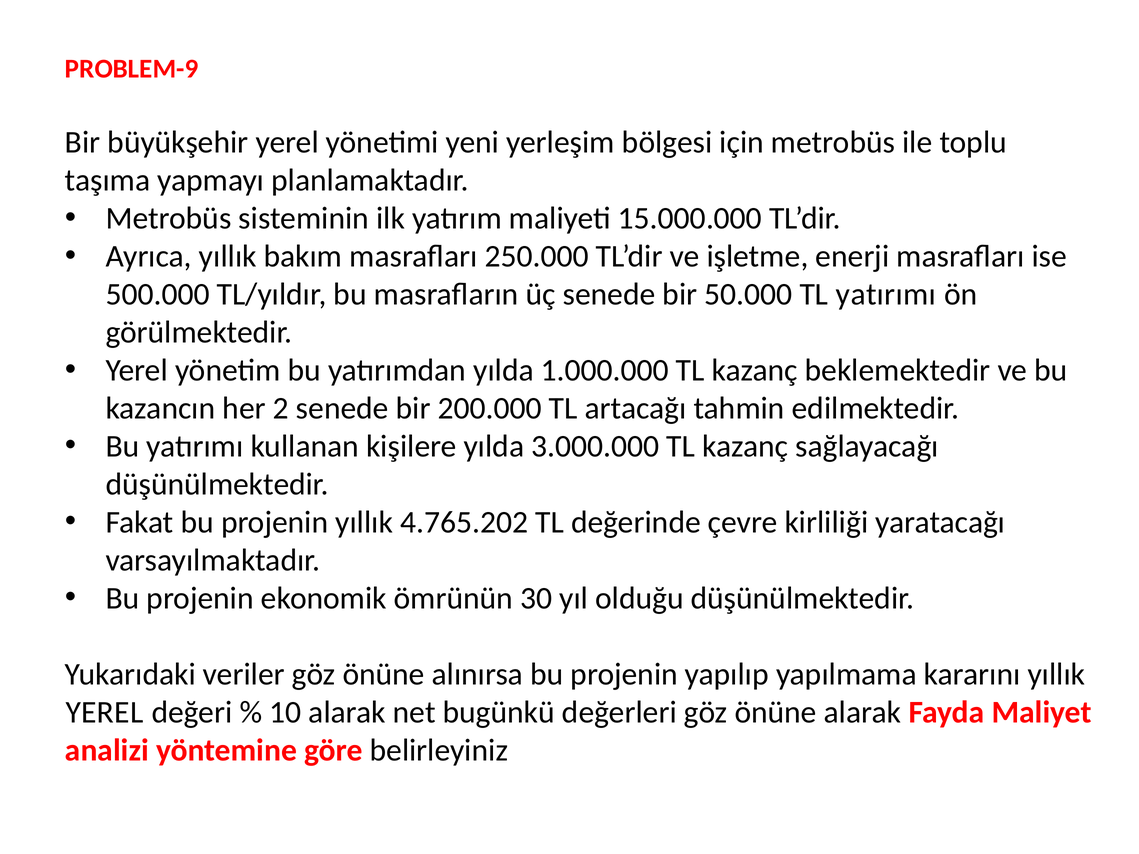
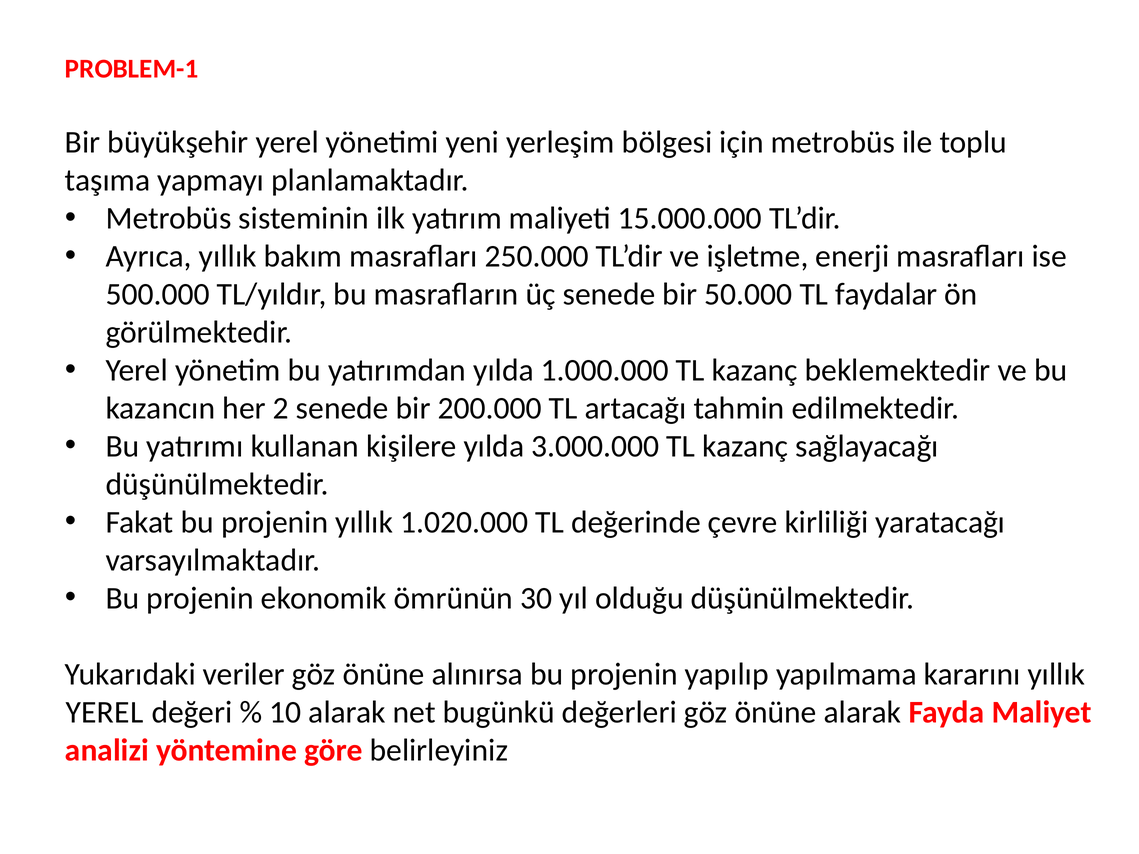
PROBLEM-9: PROBLEM-9 -> PROBLEM-1
TL yatırımı: yatırımı -> faydalar
4.765.202: 4.765.202 -> 1.020.000
